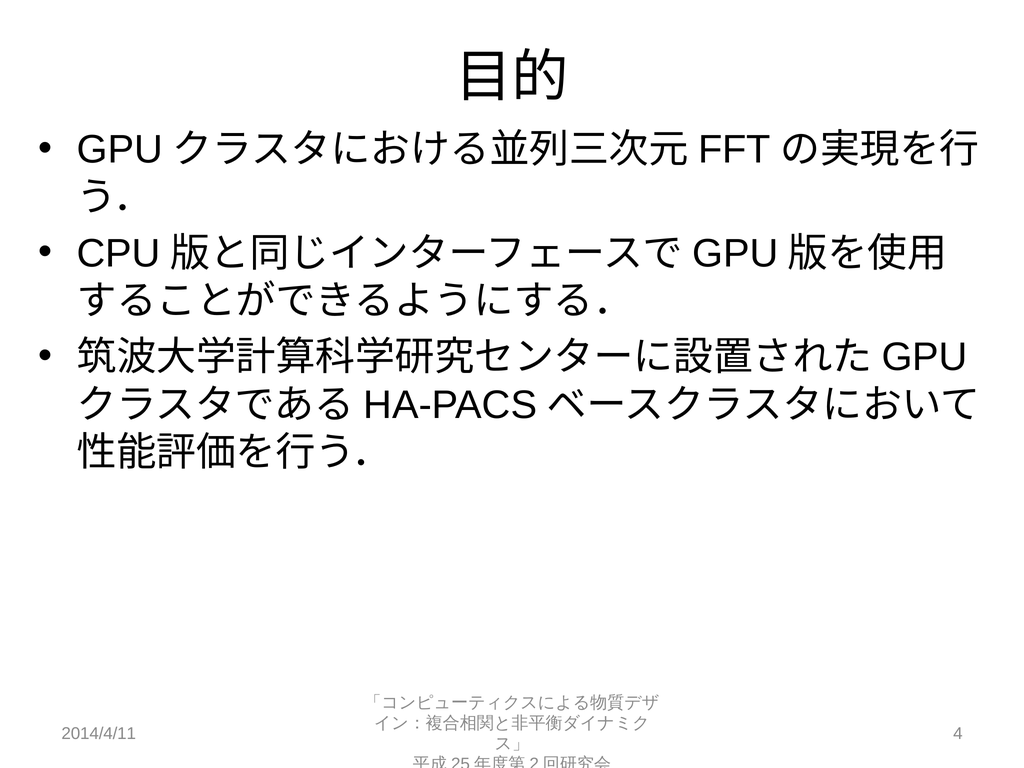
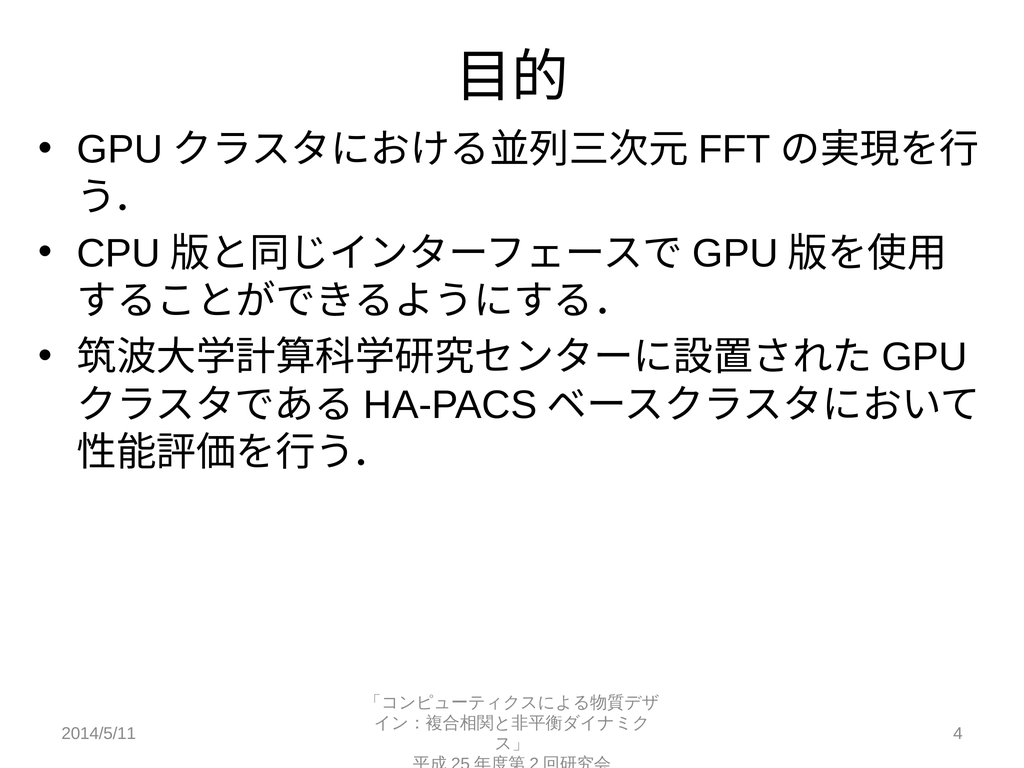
2014/4/11: 2014/4/11 -> 2014/5/11
